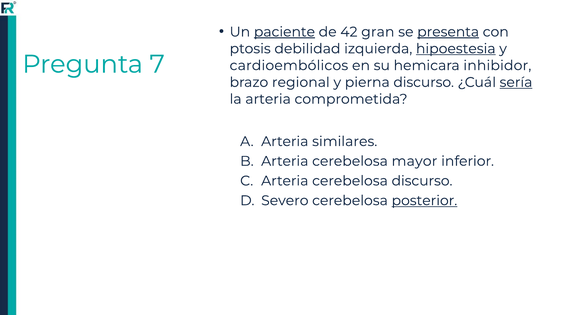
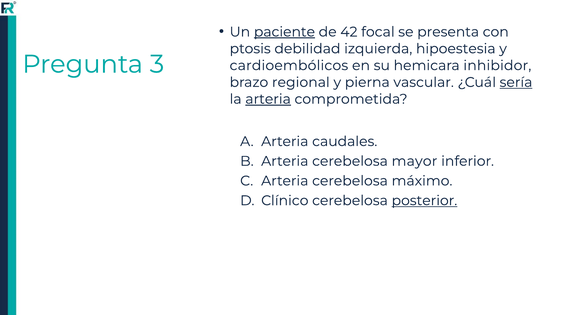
gran: gran -> focal
presenta underline: present -> none
hipoestesia underline: present -> none
7: 7 -> 3
pierna discurso: discurso -> vascular
arteria at (268, 99) underline: none -> present
similares: similares -> caudales
cerebelosa discurso: discurso -> máximo
Severo: Severo -> Clínico
